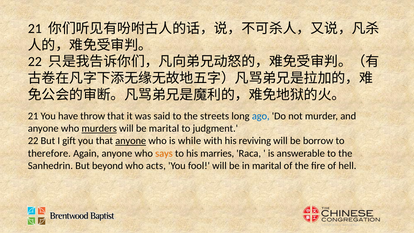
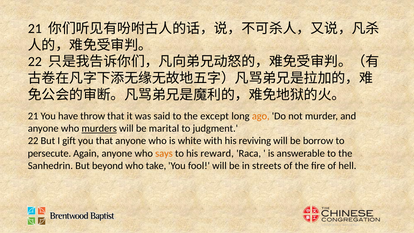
streets: streets -> except
ago colour: blue -> orange
anyone at (131, 141) underline: present -> none
while: while -> white
therefore: therefore -> persecute
marries: marries -> reward
acts: acts -> take
in marital: marital -> streets
